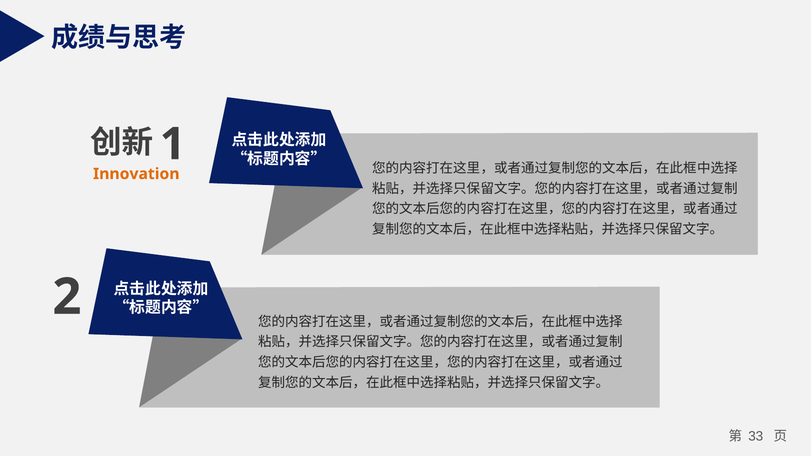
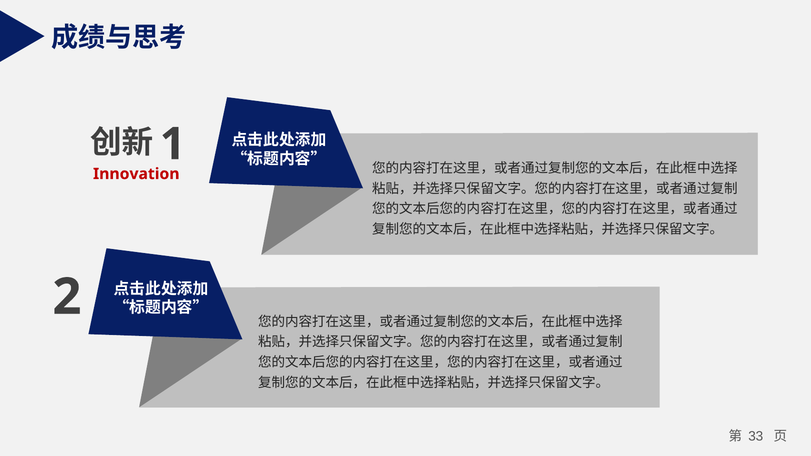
Innovation colour: orange -> red
